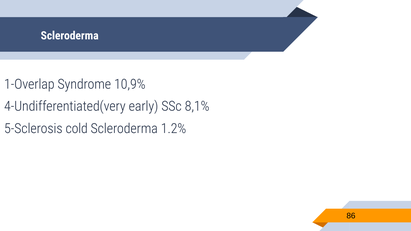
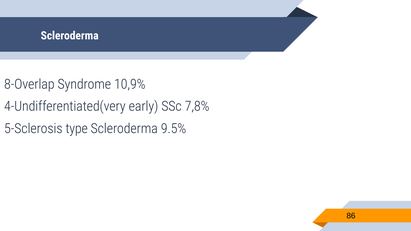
1-Overlap: 1-Overlap -> 8-Overlap
8,1%: 8,1% -> 7,8%
cold: cold -> type
1.2%: 1.2% -> 9.5%
